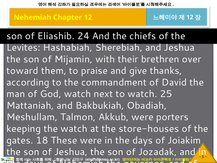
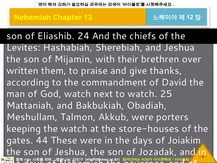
toward: toward -> written
18: 18 -> 44
